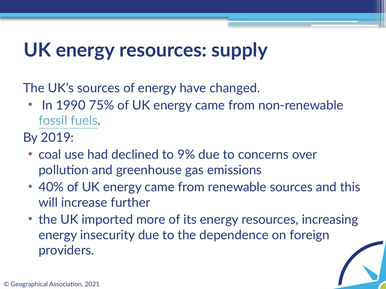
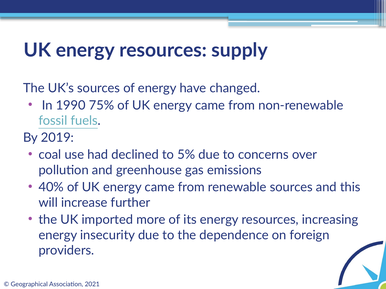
9%: 9% -> 5%
